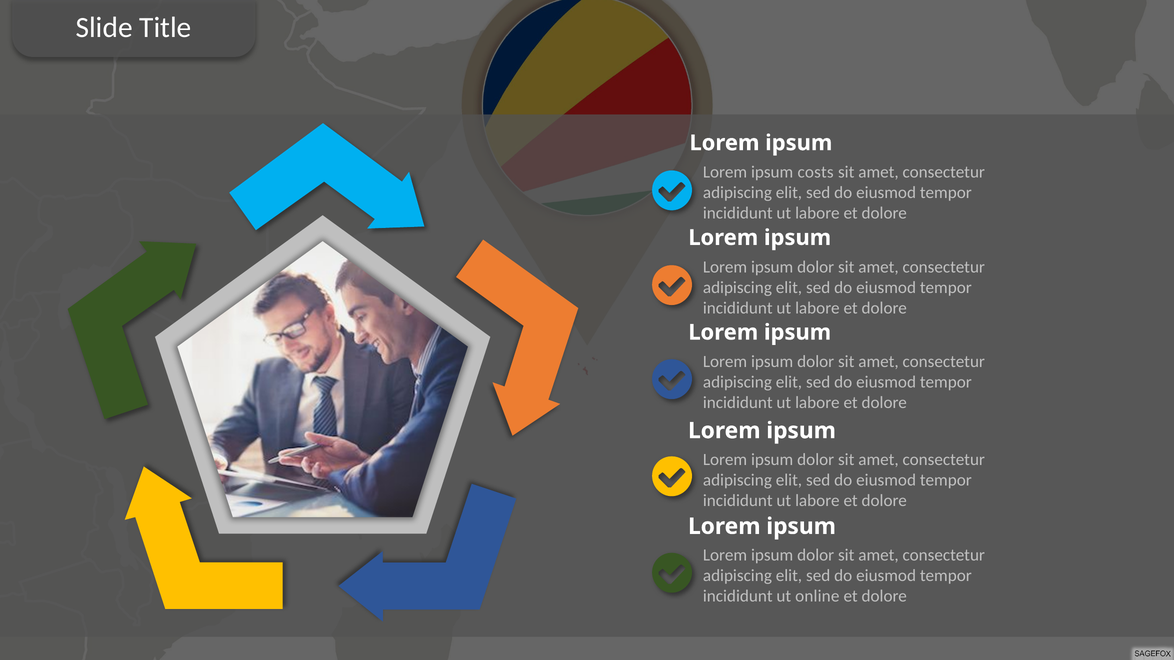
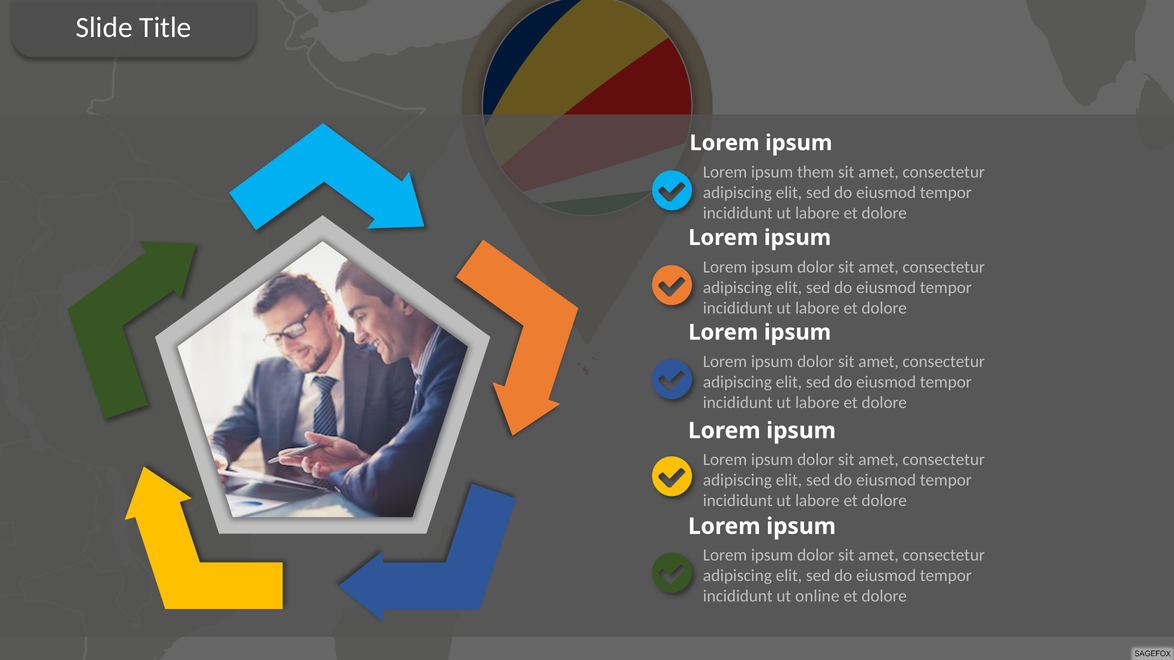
costs: costs -> them
